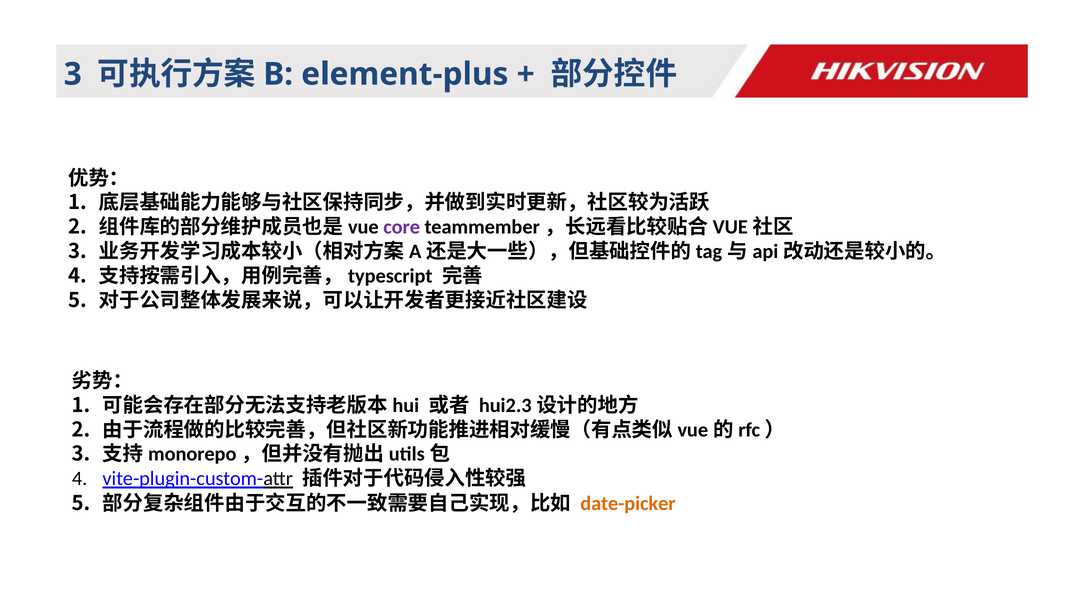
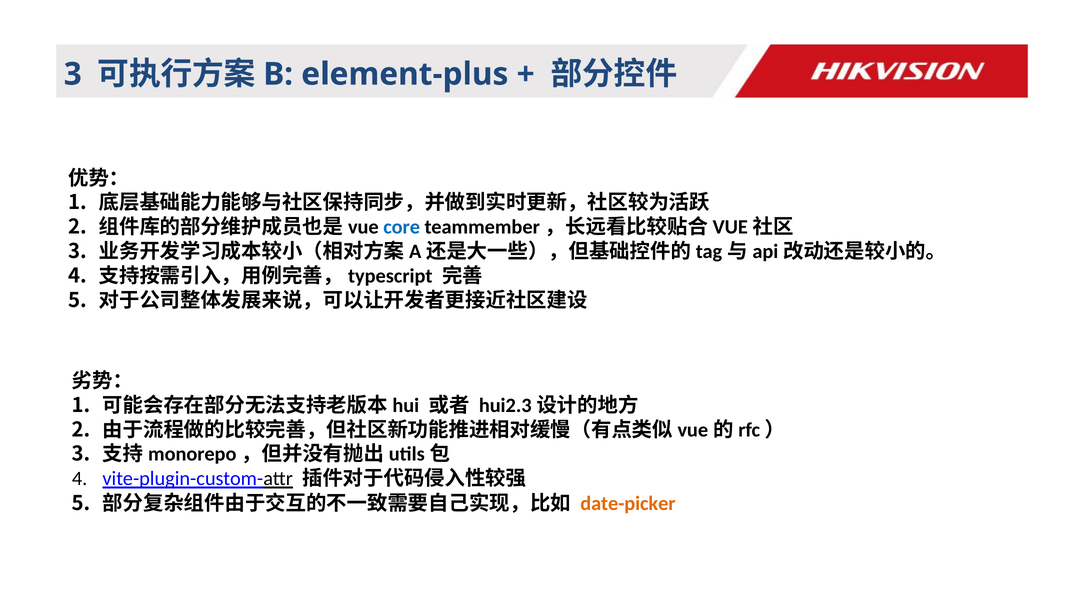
core colour: purple -> blue
